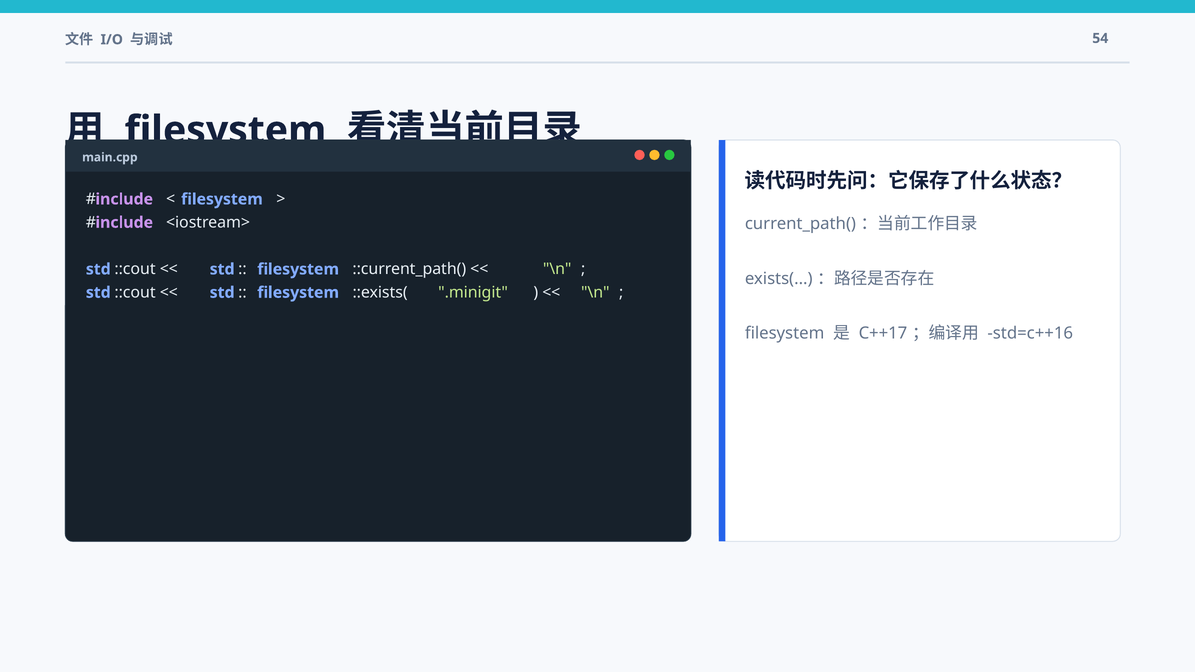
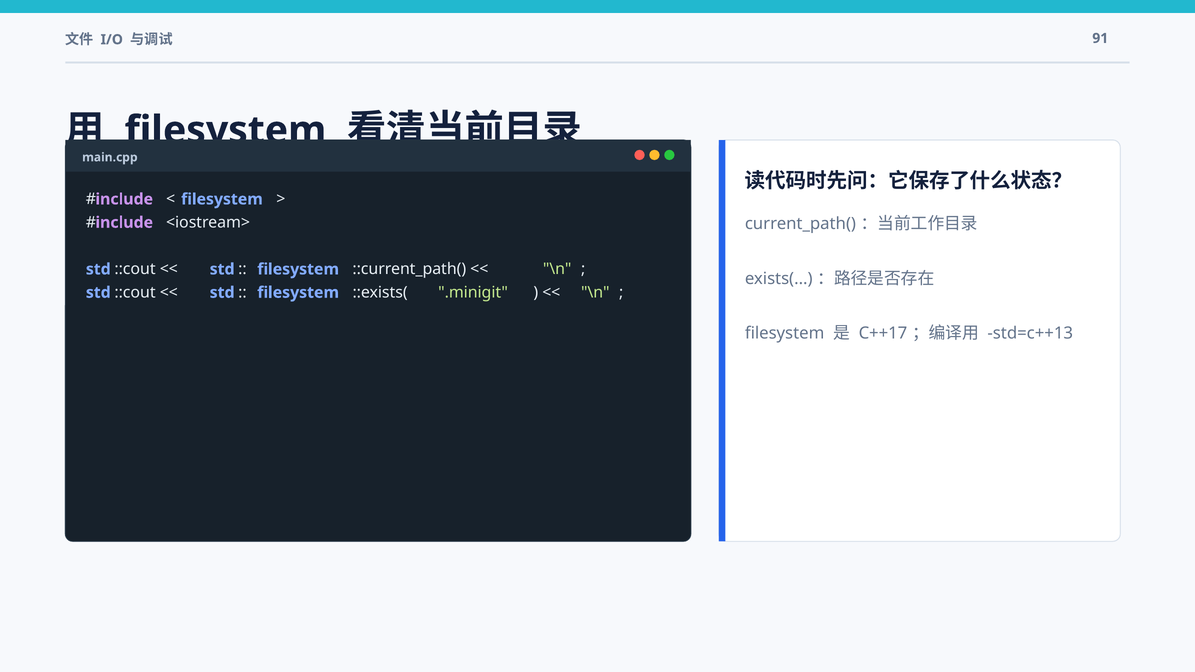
54: 54 -> 91
std=c++16: std=c++16 -> std=c++13
